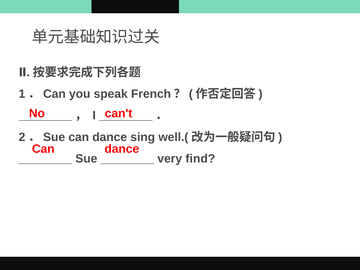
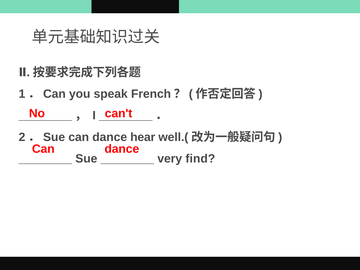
sing: sing -> hear
